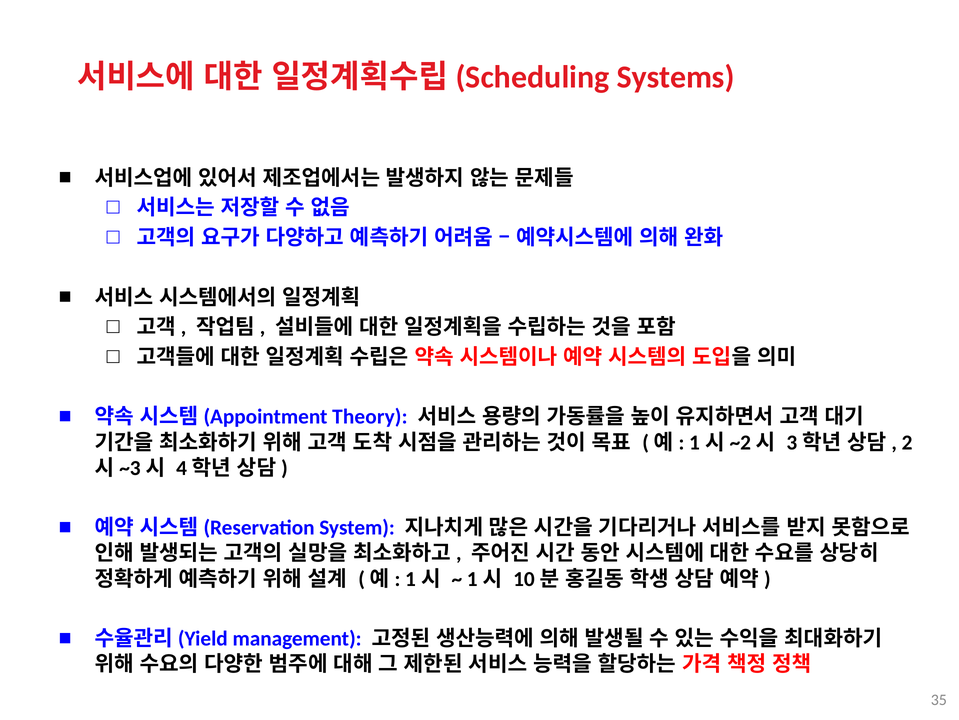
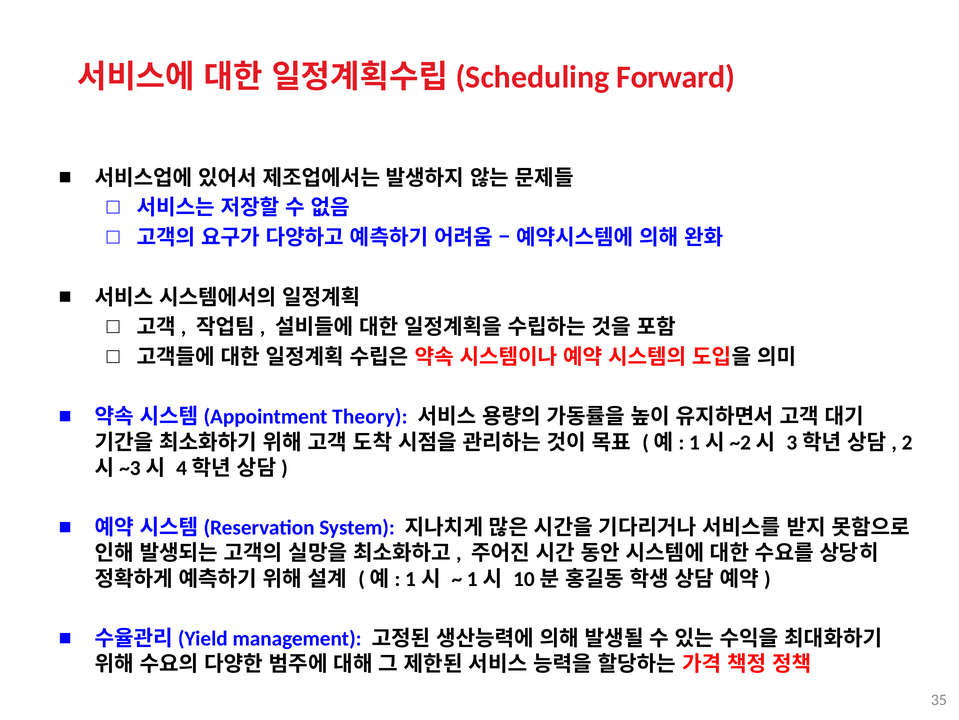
Systems: Systems -> Forward
